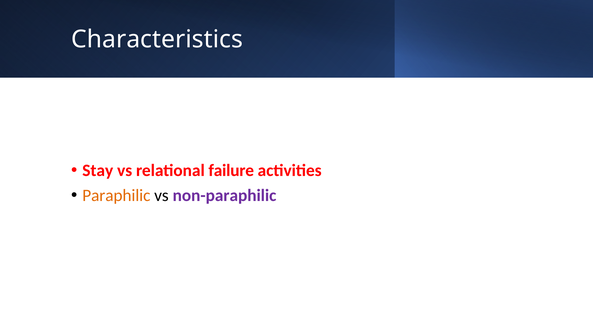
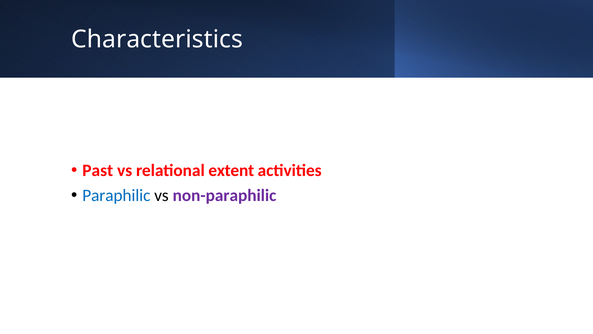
Stay: Stay -> Past
failure: failure -> extent
Paraphilic colour: orange -> blue
